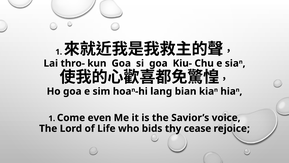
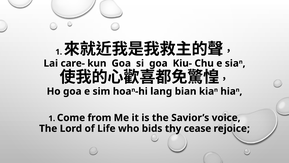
thro-: thro- -> care-
even: even -> from
